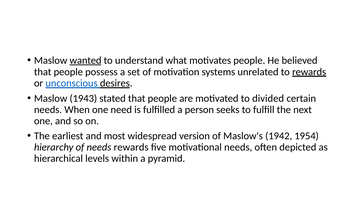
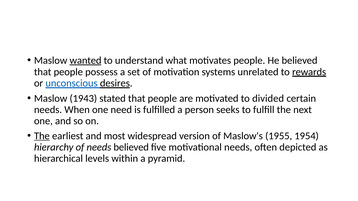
The at (42, 136) underline: none -> present
1942: 1942 -> 1955
needs rewards: rewards -> believed
